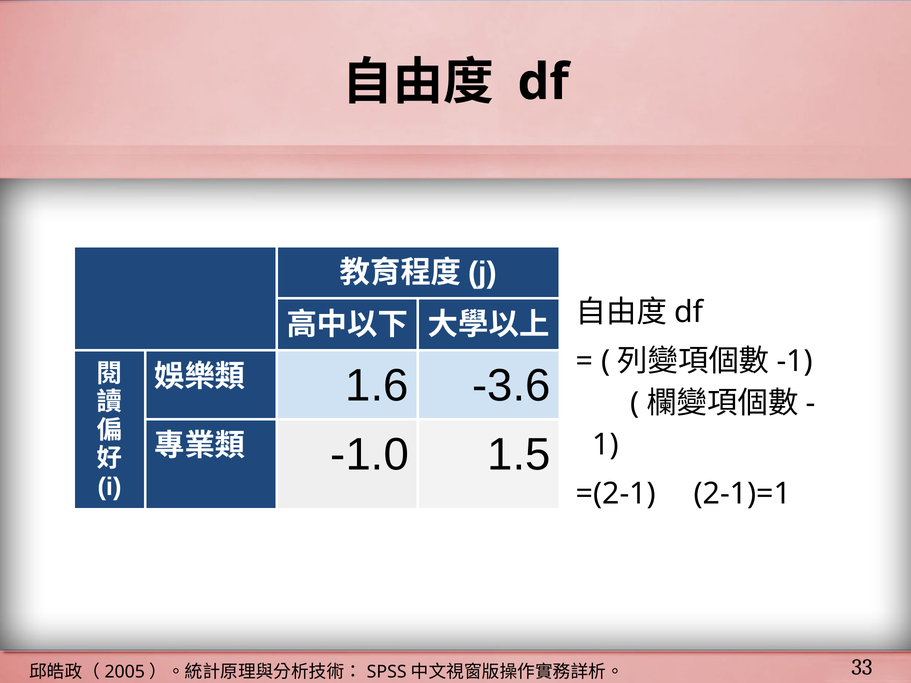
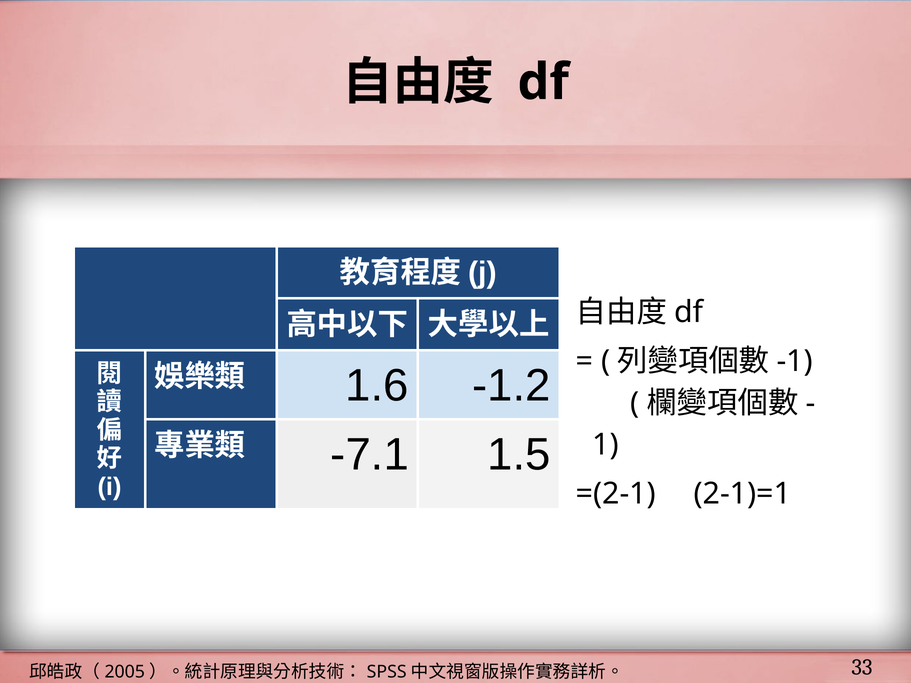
-3.6: -3.6 -> -1.2
-1.0: -1.0 -> -7.1
